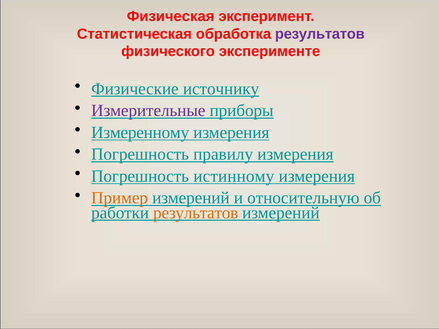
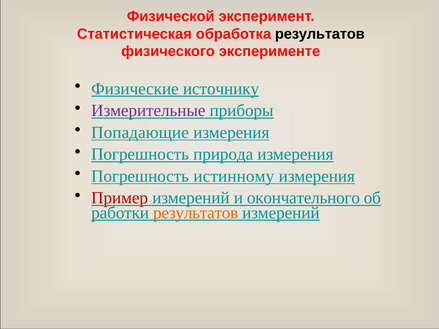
Физическая: Физическая -> Физической
результатов at (320, 34) colour: purple -> black
Измеренному: Измеренному -> Попадающие
правилу: правилу -> природа
Пример colour: orange -> red
относительную: относительную -> окончательного
